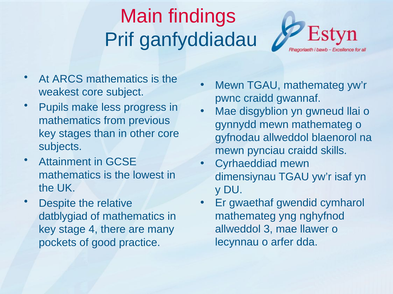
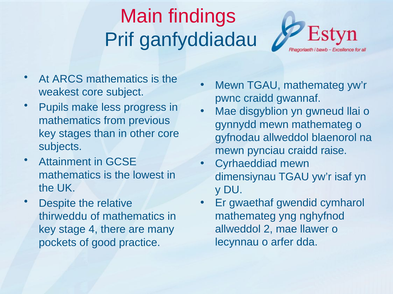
skills: skills -> raise
datblygiad: datblygiad -> thirweddu
3: 3 -> 2
